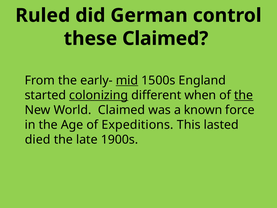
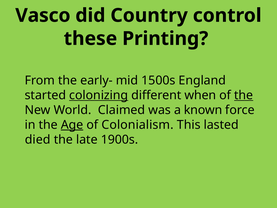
Ruled: Ruled -> Vasco
German: German -> Country
these Claimed: Claimed -> Printing
mid underline: present -> none
Age underline: none -> present
Expeditions: Expeditions -> Colonialism
